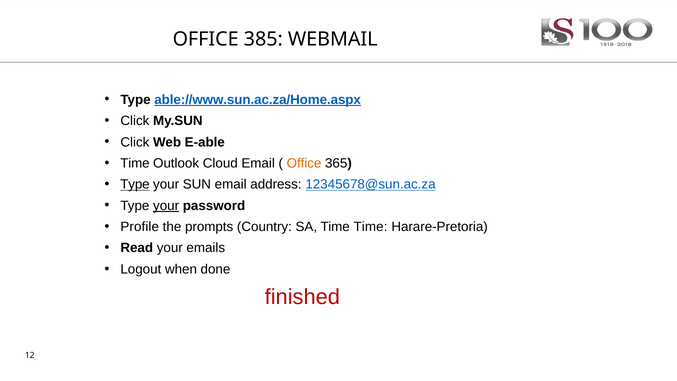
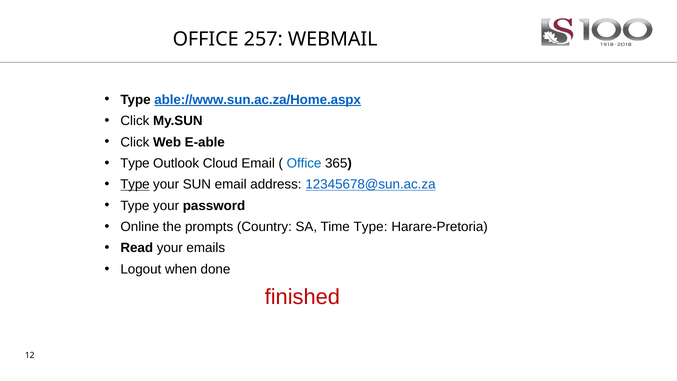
385: 385 -> 257
Time at (135, 163): Time -> Type
Office at (304, 163) colour: orange -> blue
your at (166, 206) underline: present -> none
Profile: Profile -> Online
Time Time: Time -> Type
